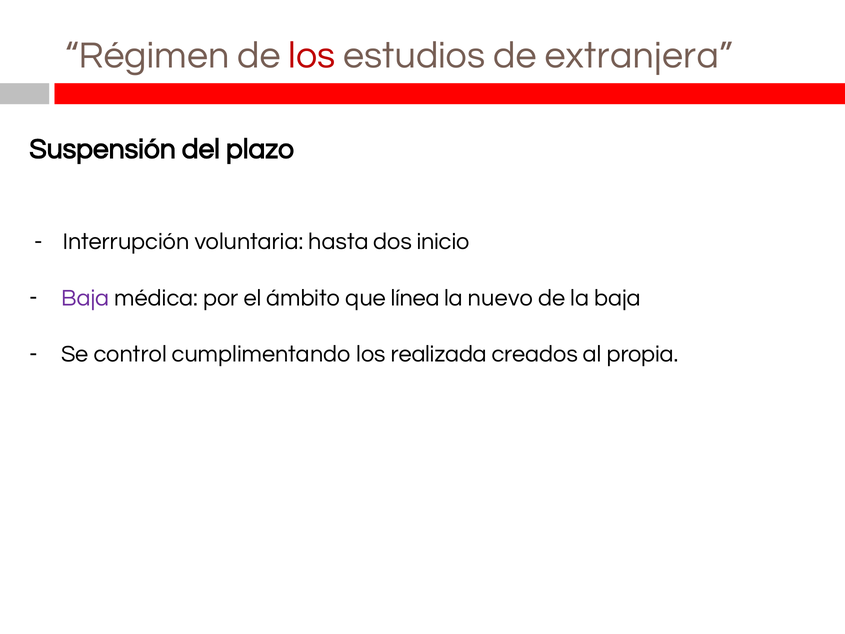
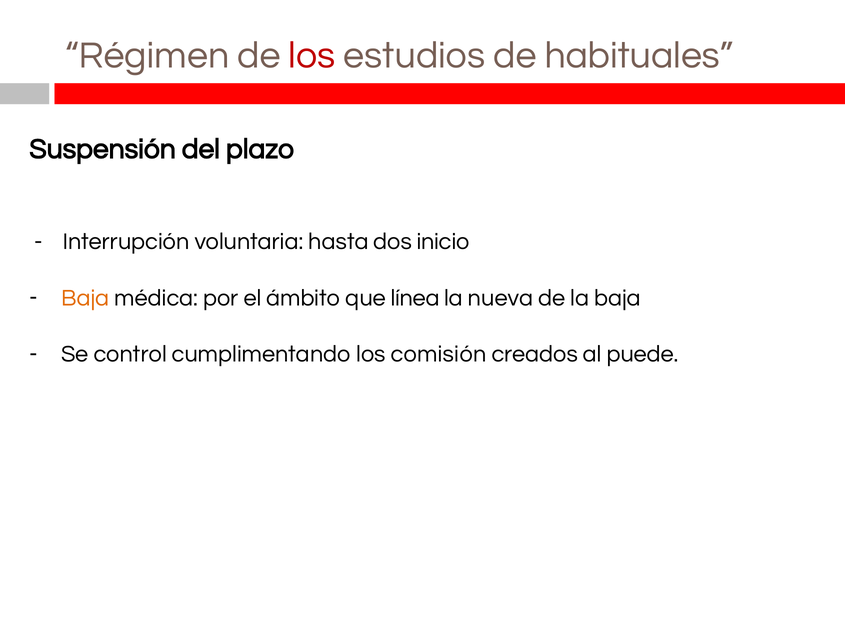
extranjera: extranjera -> habituales
Baja at (85, 298) colour: purple -> orange
nuevo: nuevo -> nueva
realizada: realizada -> comisión
propia: propia -> puede
